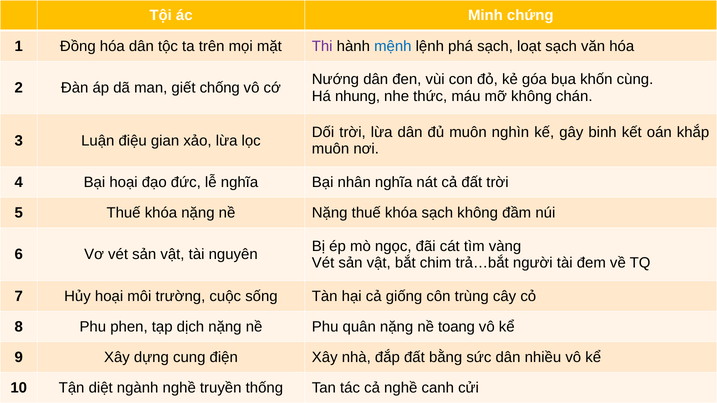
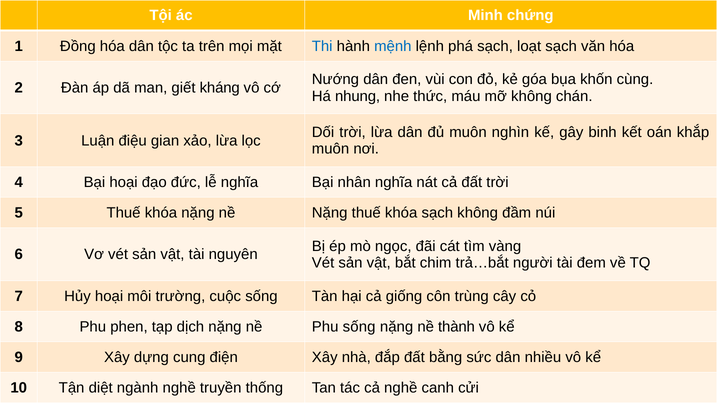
Thi colour: purple -> blue
chống: chống -> kháng
Phu quân: quân -> sống
toang: toang -> thành
